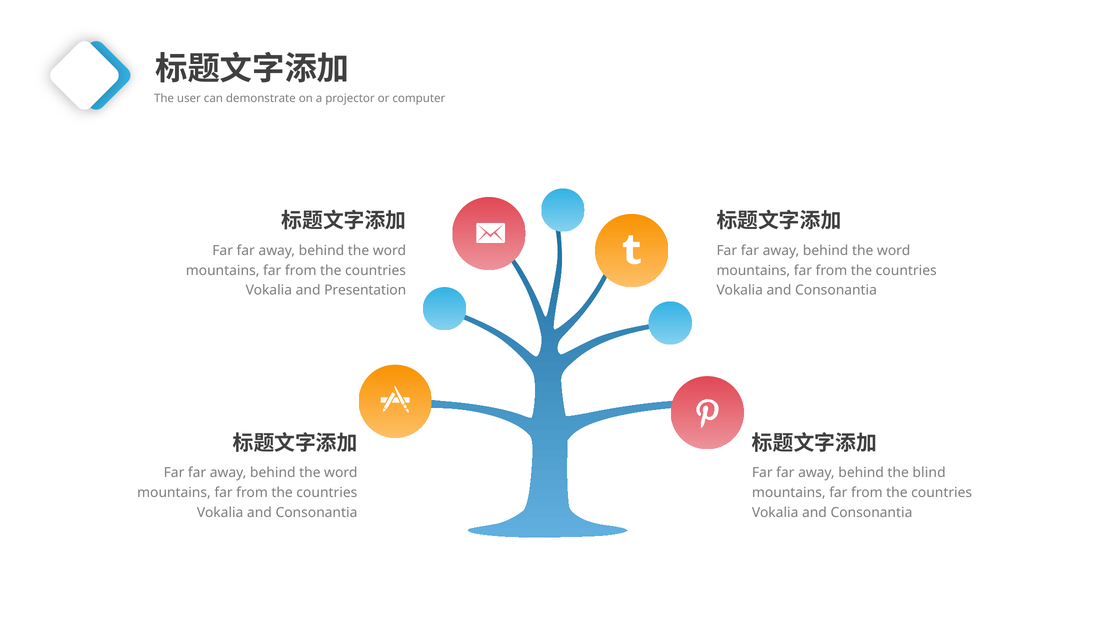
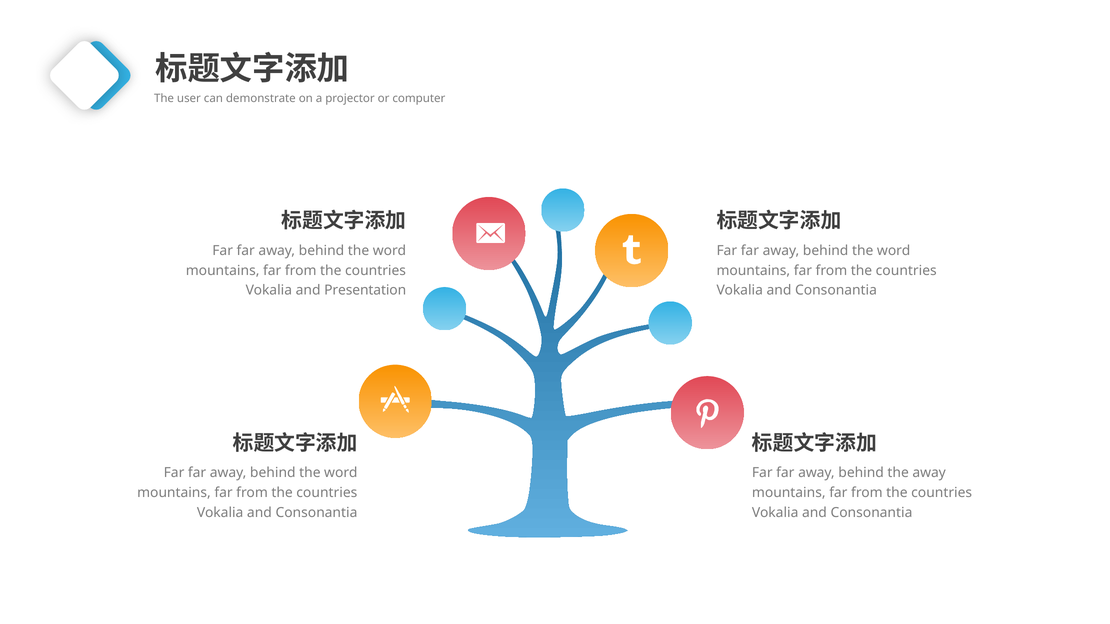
the blind: blind -> away
